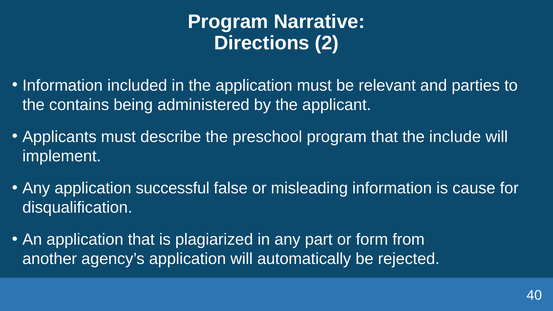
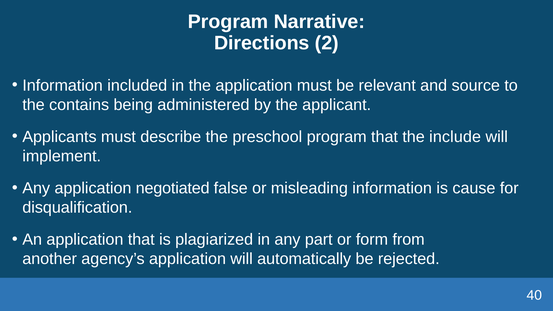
parties: parties -> source
successful: successful -> negotiated
